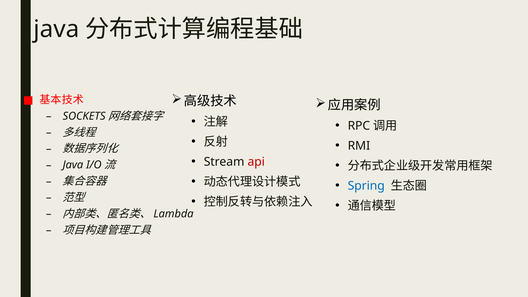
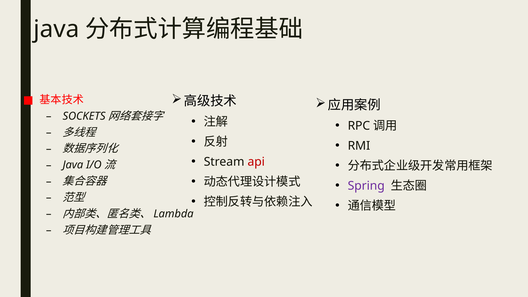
Spring colour: blue -> purple
